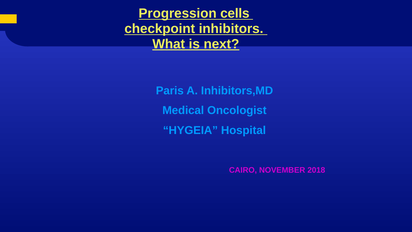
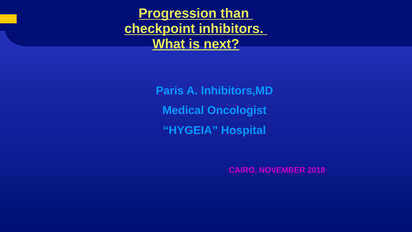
cells: cells -> than
